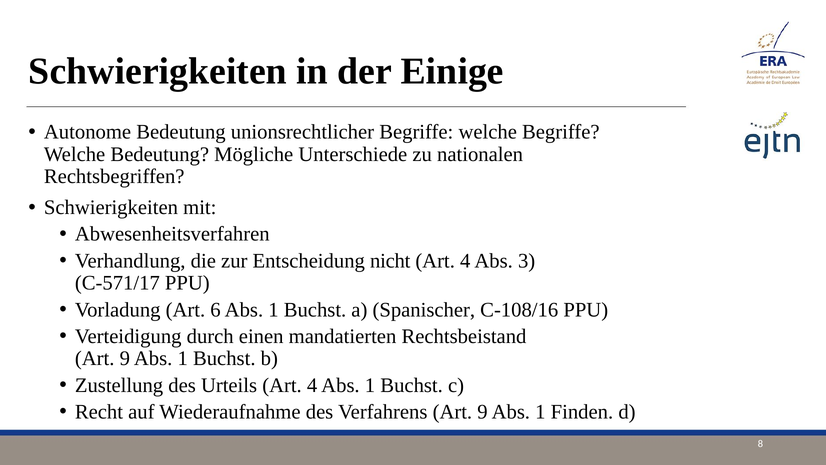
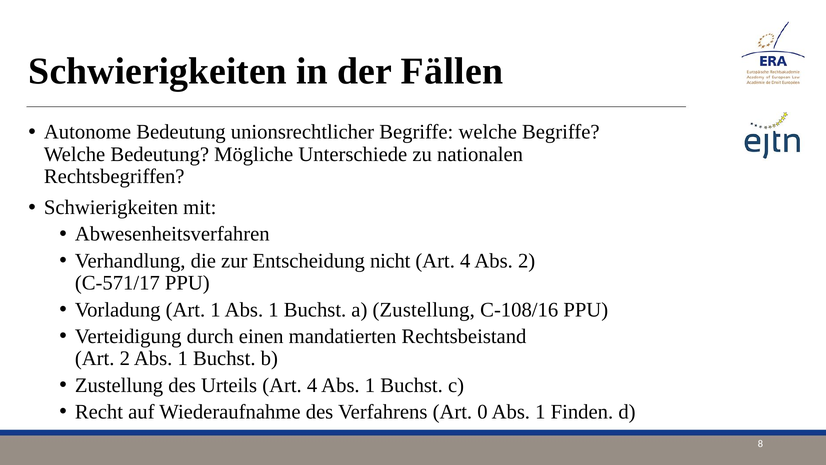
Einige: Einige -> Fällen
Abs 3: 3 -> 2
Art 6: 6 -> 1
a Spanischer: Spanischer -> Zustellung
9 at (125, 358): 9 -> 2
Verfahrens Art 9: 9 -> 0
